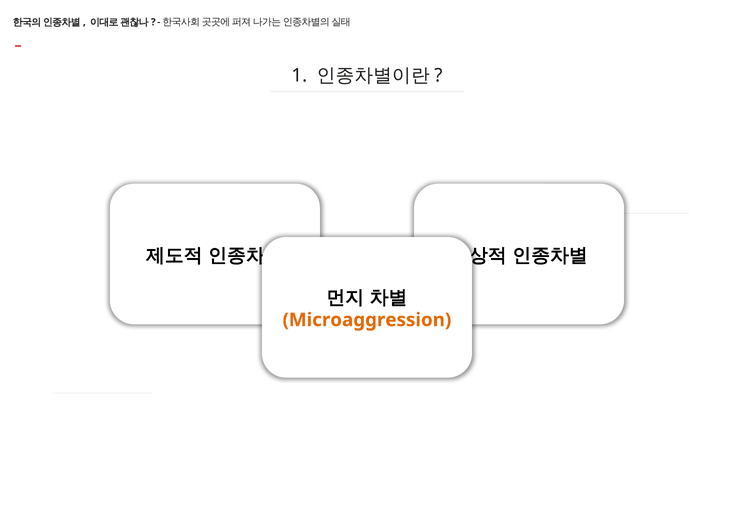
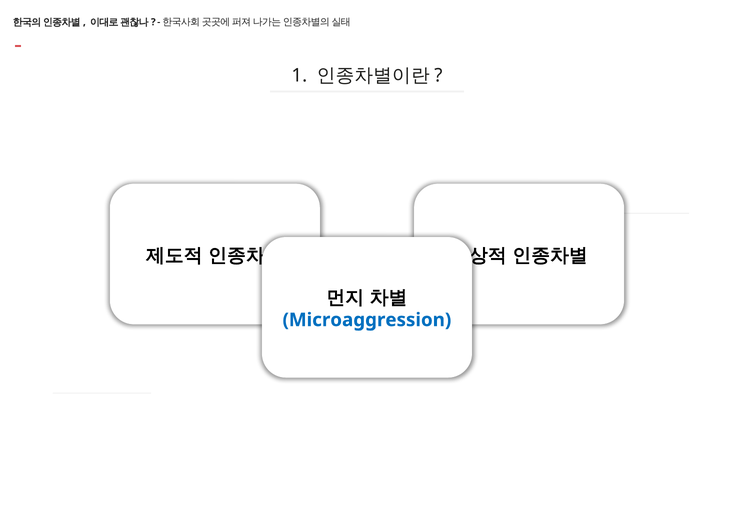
Microaggression colour: orange -> blue
